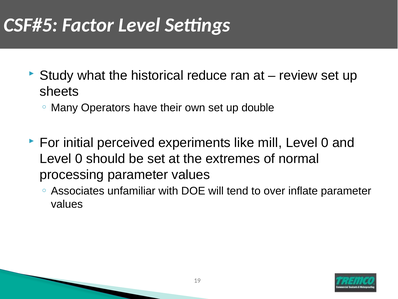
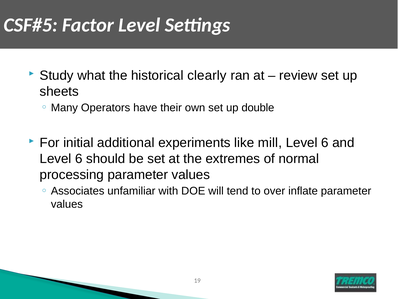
reduce: reduce -> clearly
perceived: perceived -> additional
0 at (325, 143): 0 -> 6
0 at (79, 159): 0 -> 6
